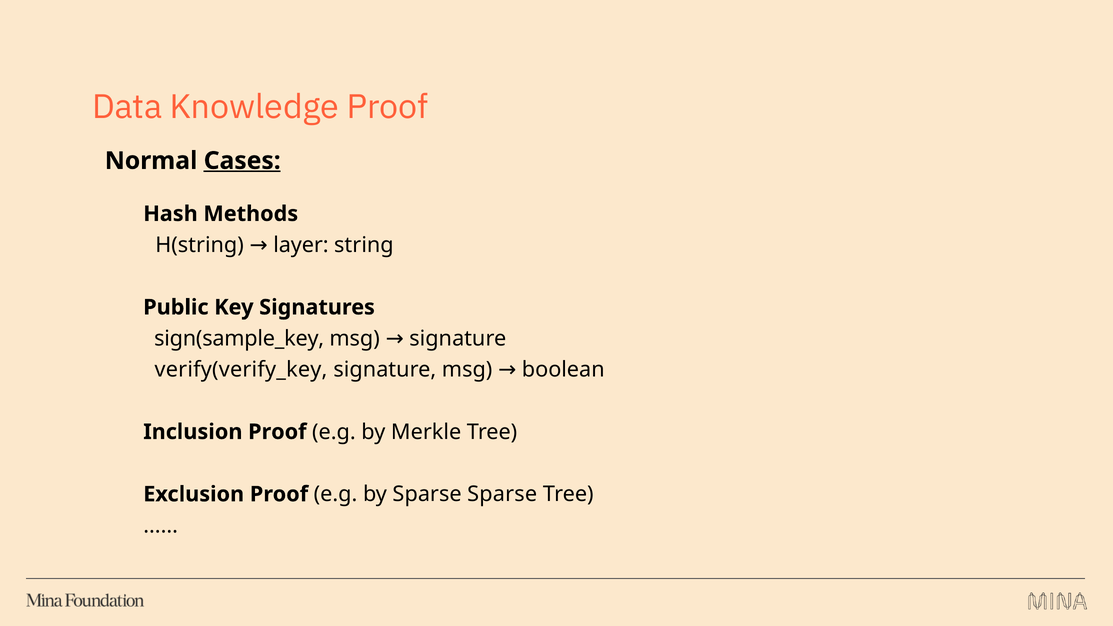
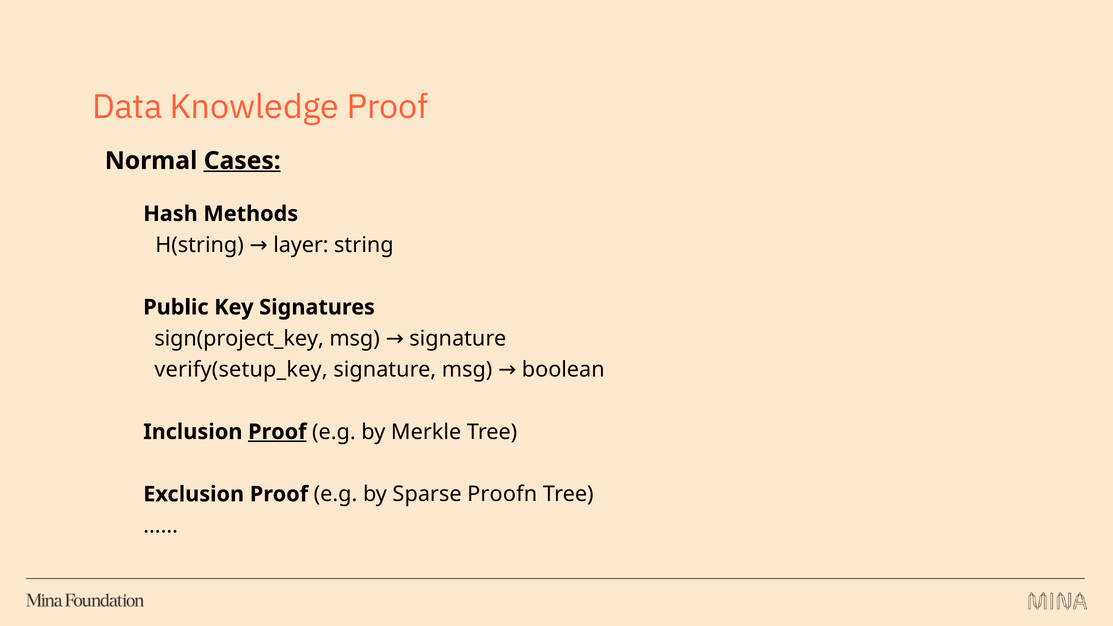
sign(sample_key: sign(sample_key -> sign(project_key
verify(verify_key: verify(verify_key -> verify(setup_key
Proof at (277, 432) underline: none -> present
Sparse Sparse: Sparse -> Proofn
